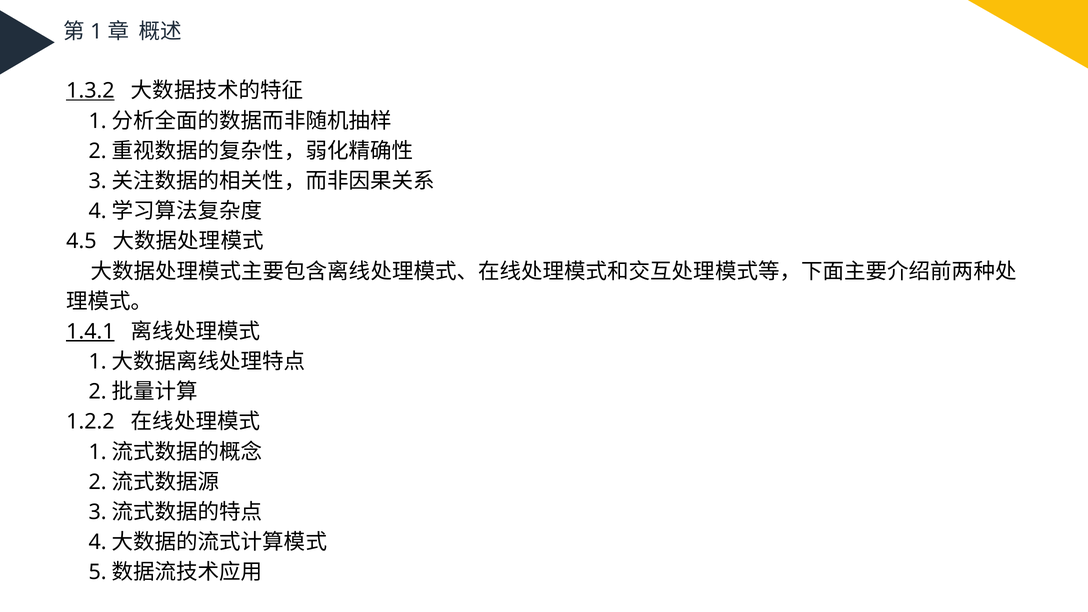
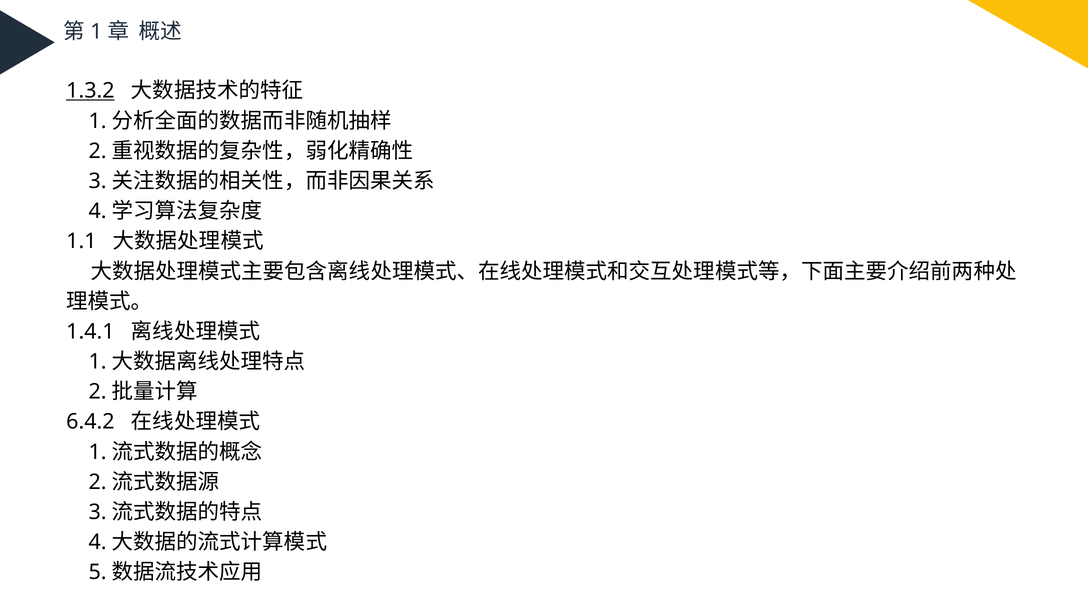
4.5: 4.5 -> 1.1
1.4.1 underline: present -> none
1.2.2: 1.2.2 -> 6.4.2
